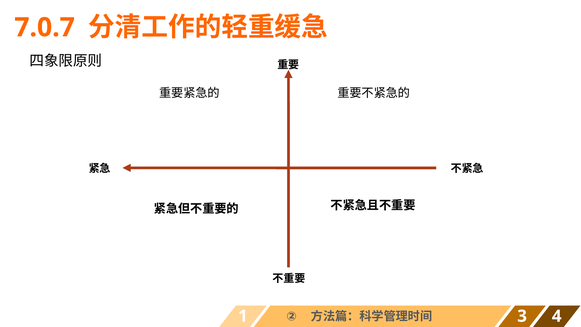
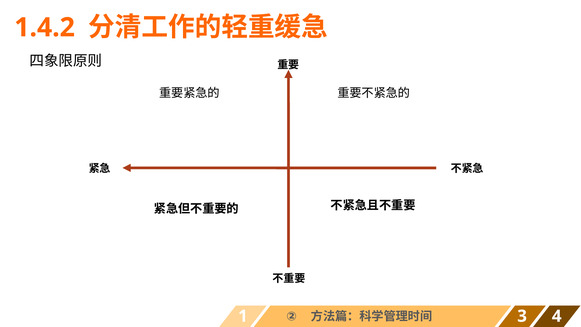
7.0.7: 7.0.7 -> 1.4.2
